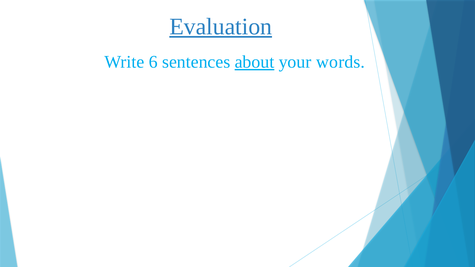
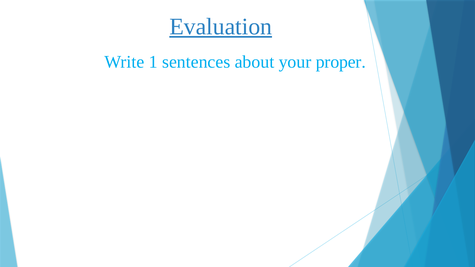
6: 6 -> 1
about underline: present -> none
words: words -> proper
